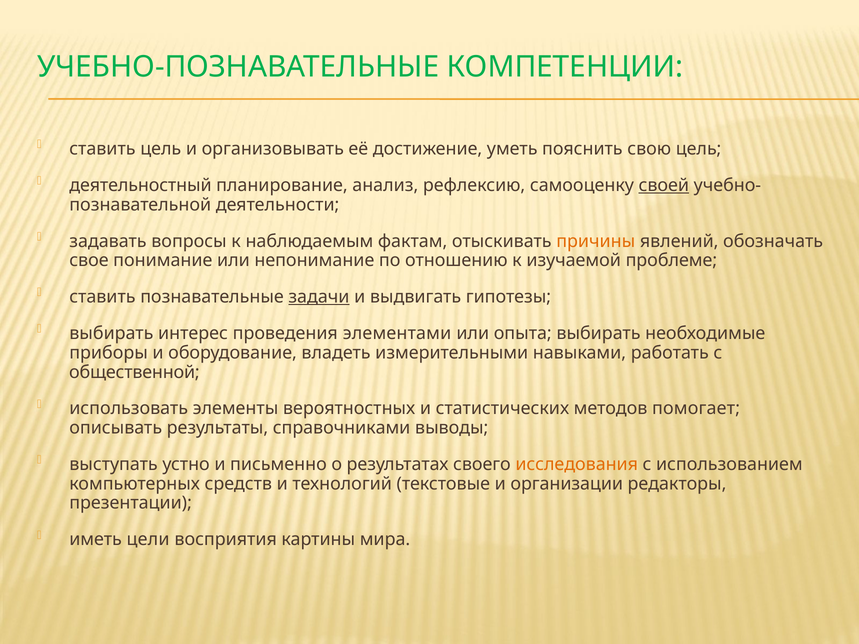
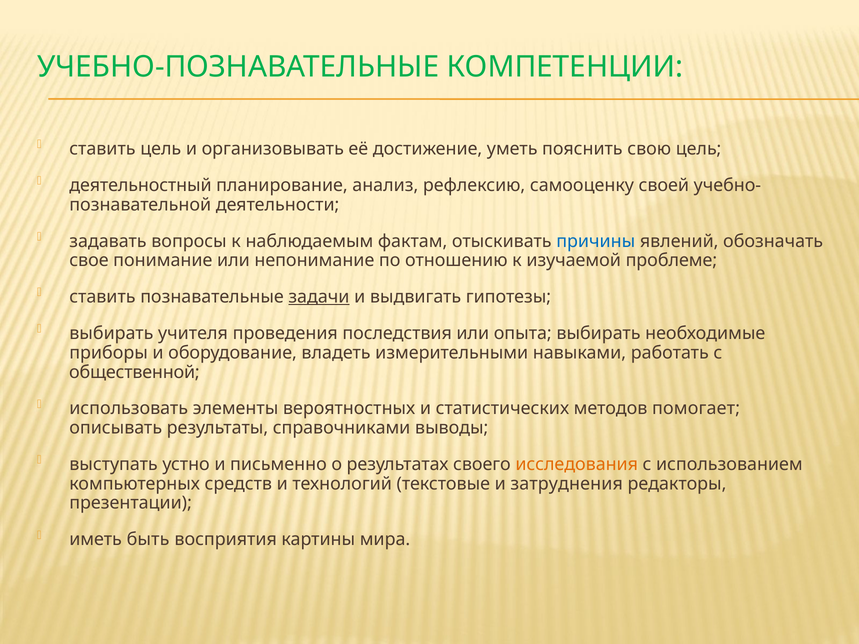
своей underline: present -> none
причины colour: orange -> blue
интерес: интерес -> учителя
элементами: элементами -> последствия
организации: организации -> затруднения
цели: цели -> быть
